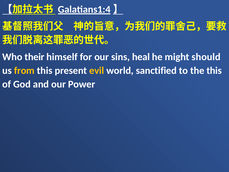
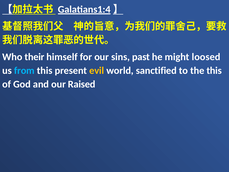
heal: heal -> past
should: should -> loosed
from colour: yellow -> light blue
Power: Power -> Raised
